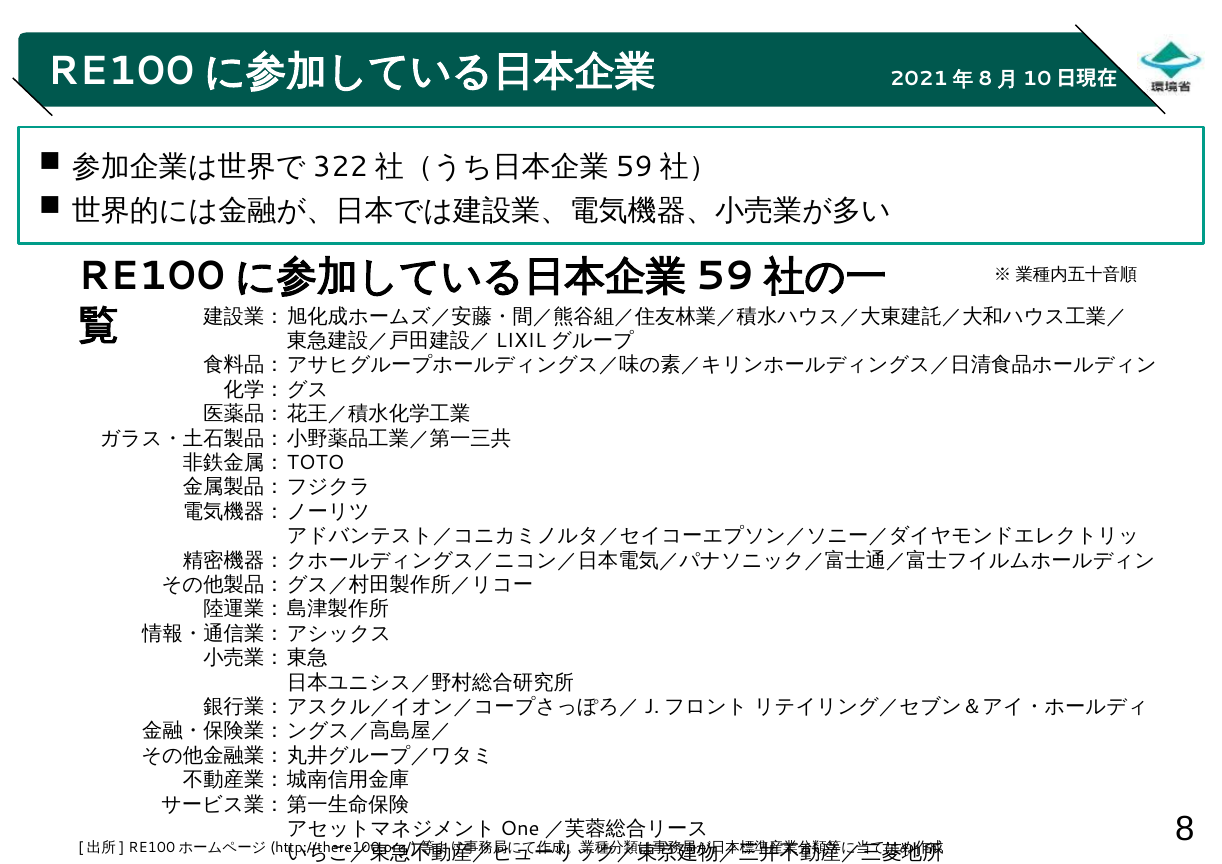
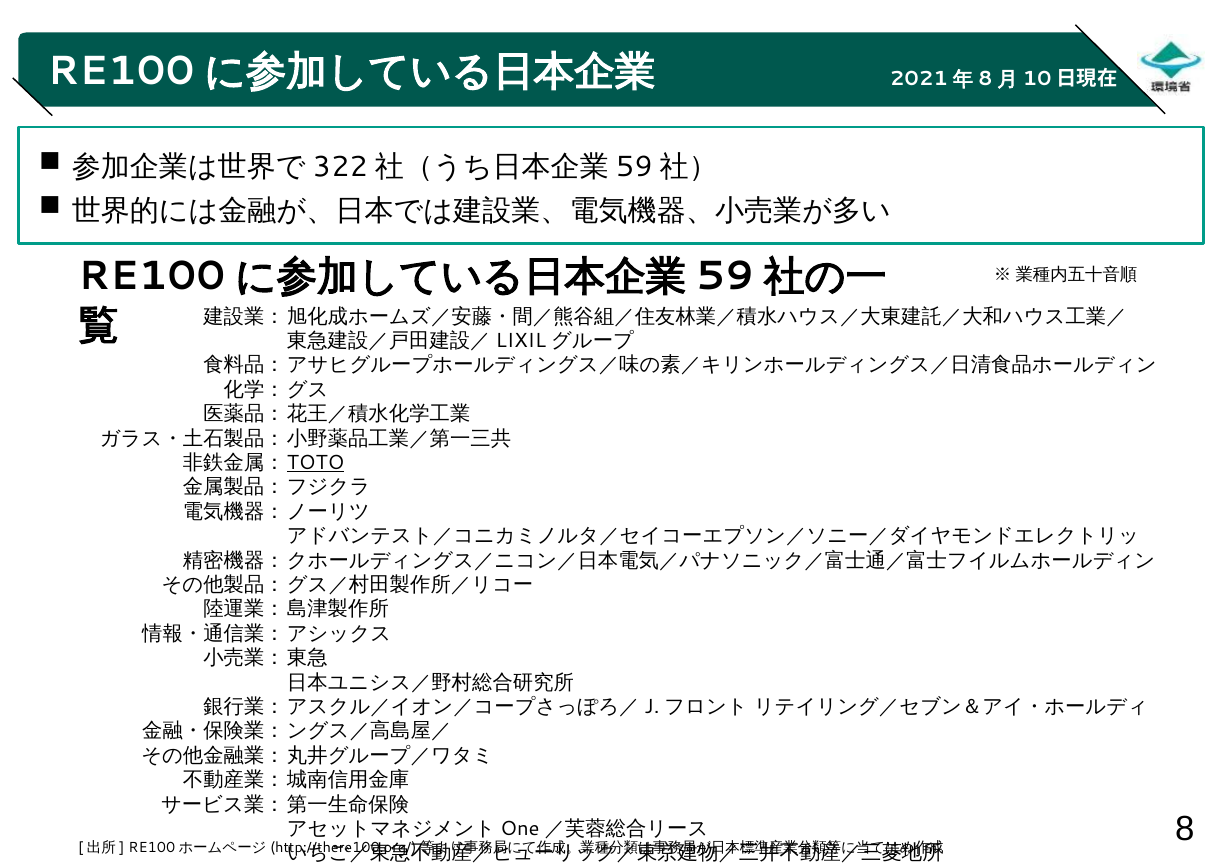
TOTO underline: none -> present
